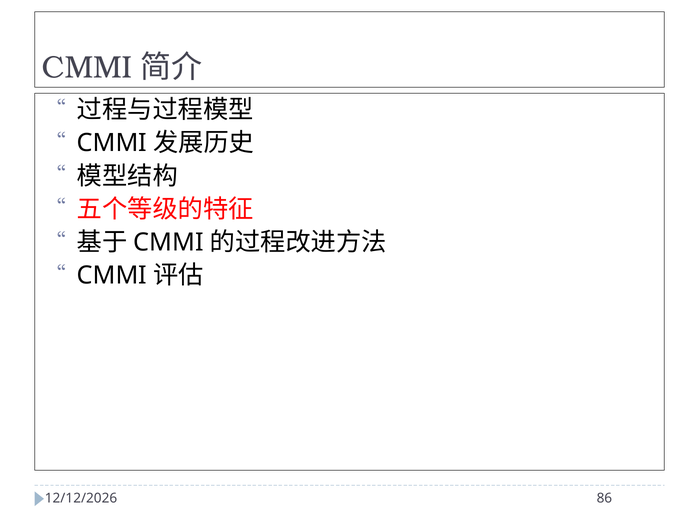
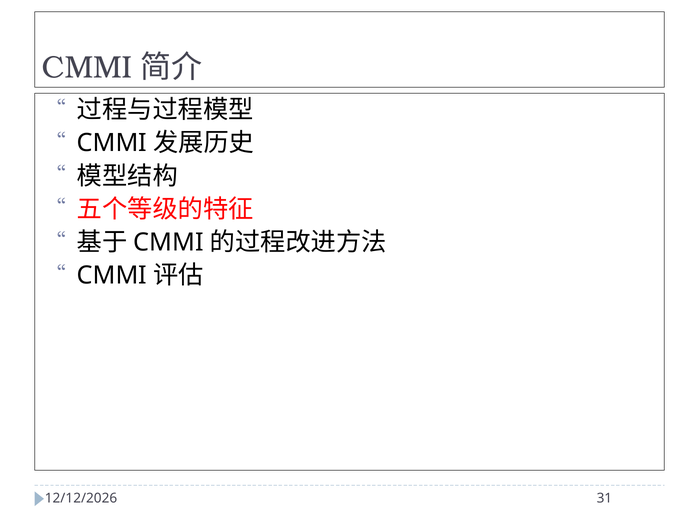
86: 86 -> 31
